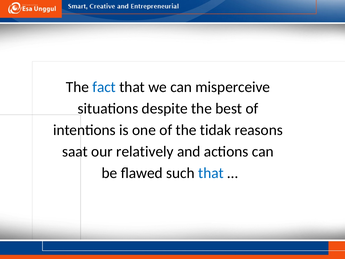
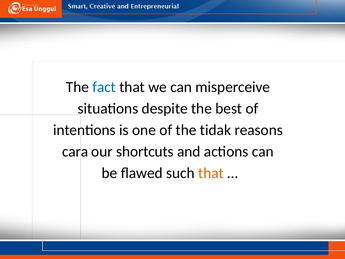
saat: saat -> cara
relatively: relatively -> shortcuts
that at (211, 173) colour: blue -> orange
